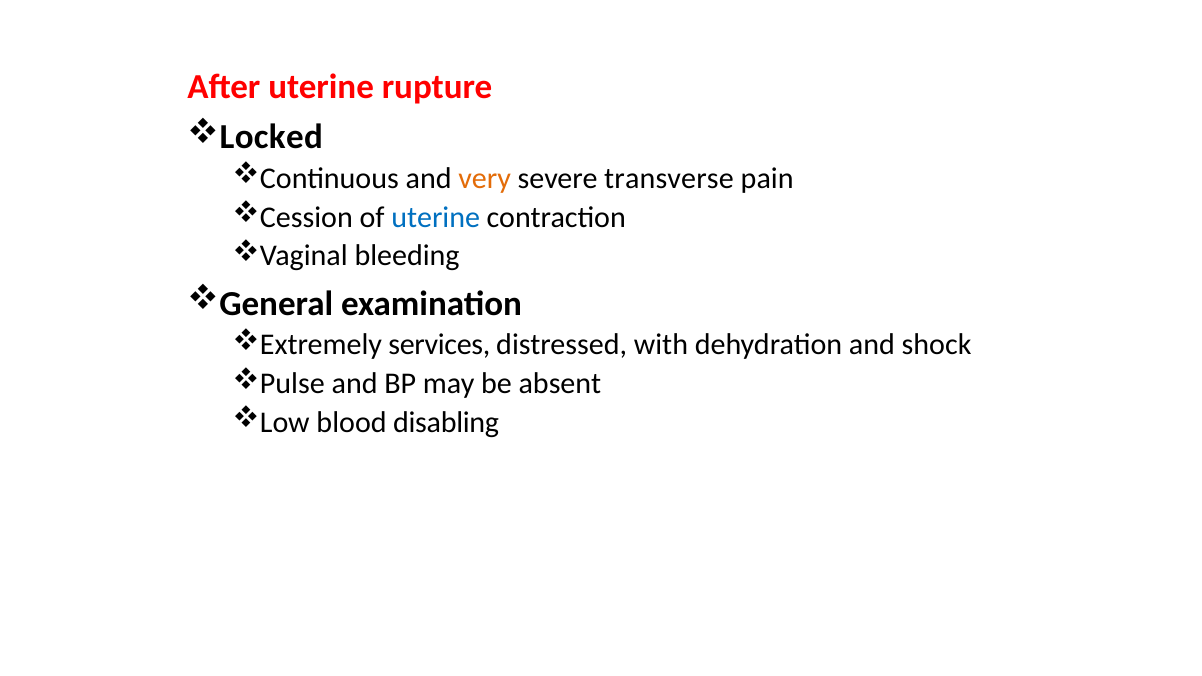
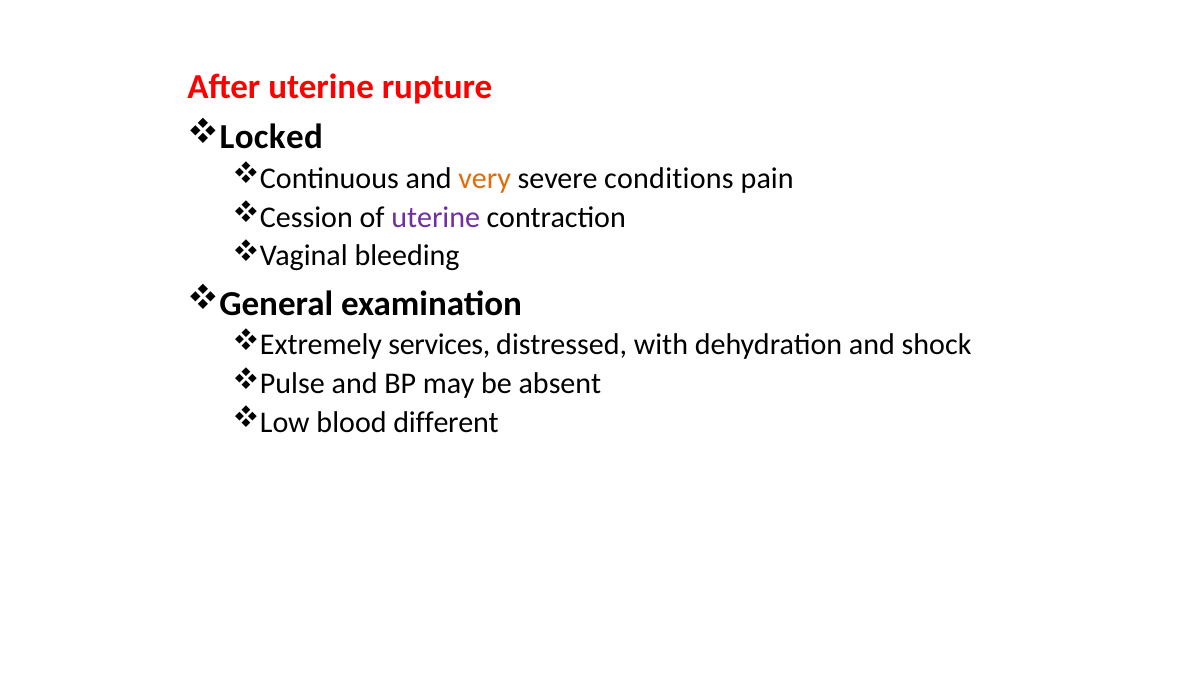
transverse: transverse -> conditions
uterine at (436, 217) colour: blue -> purple
disabling: disabling -> different
